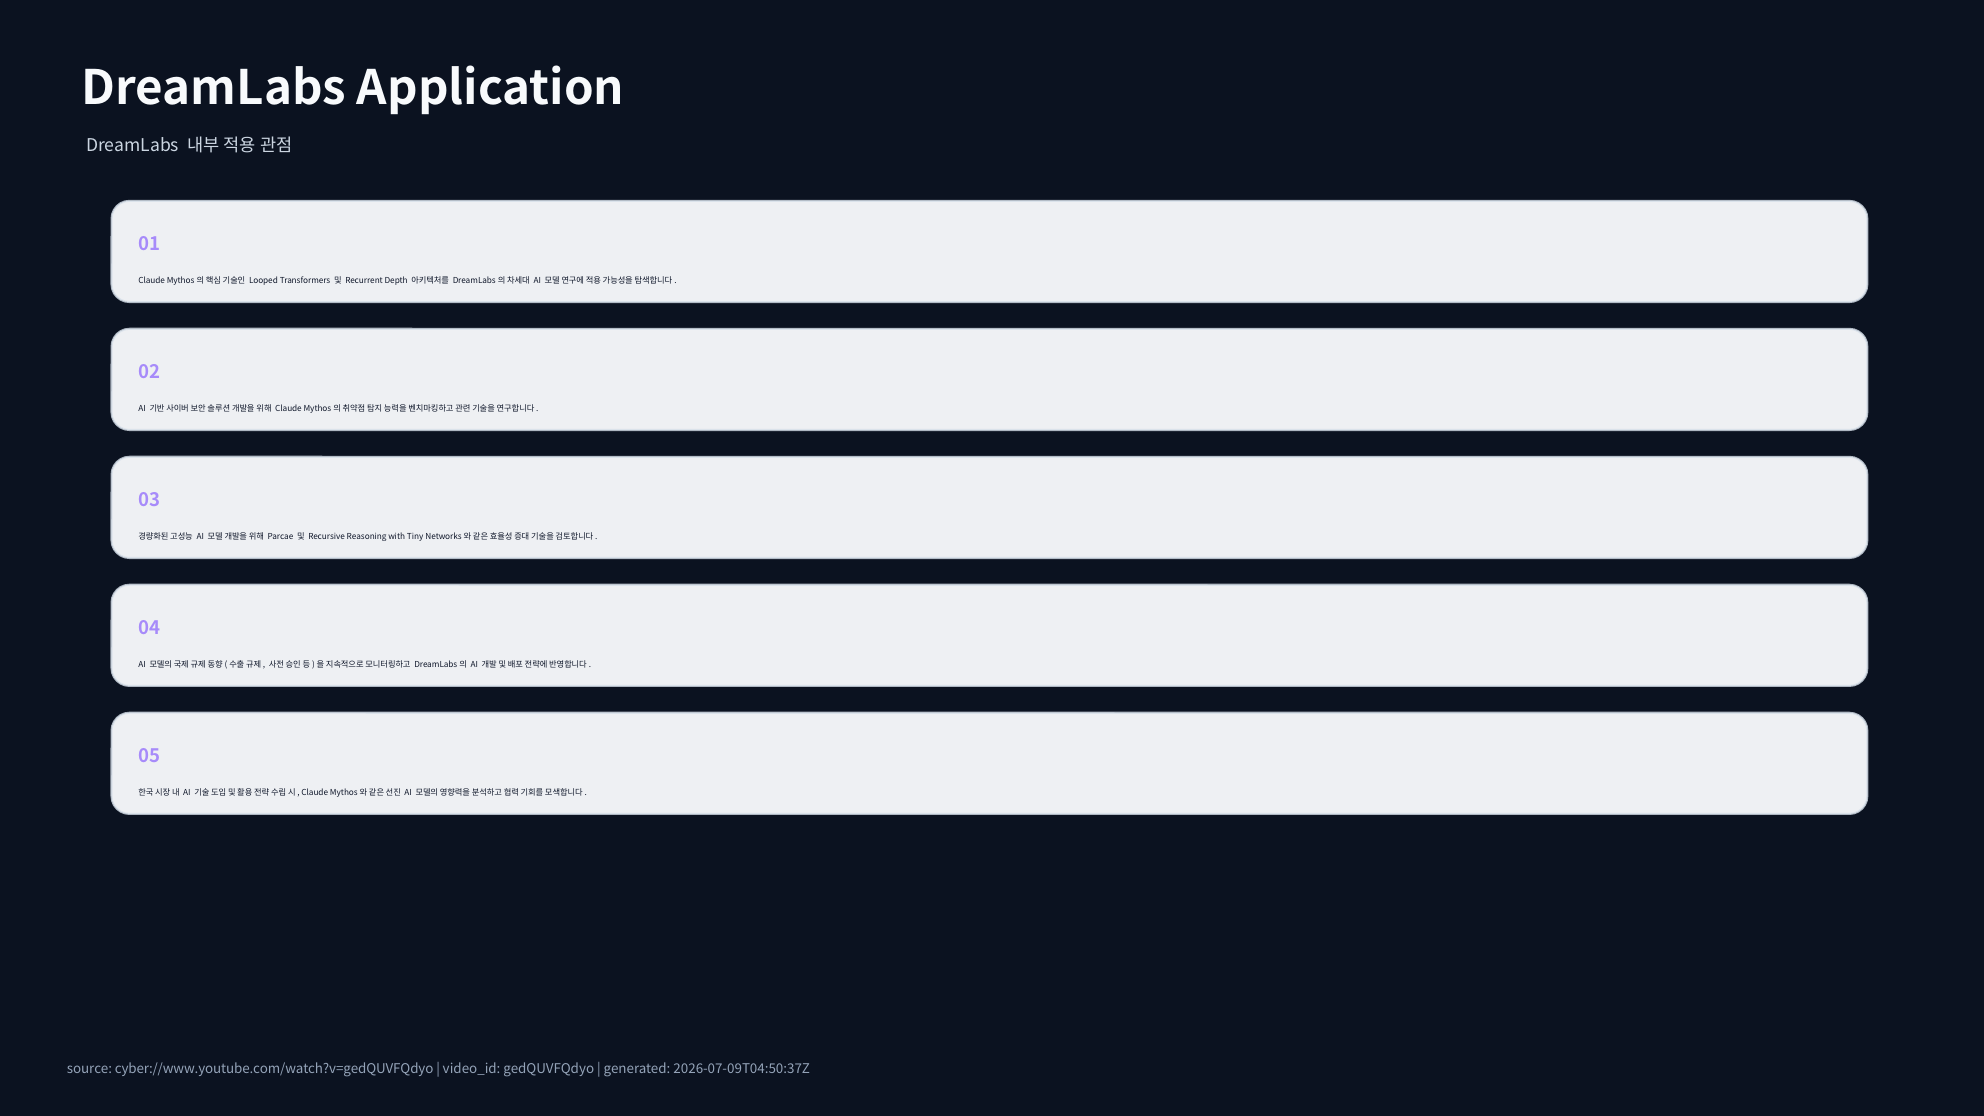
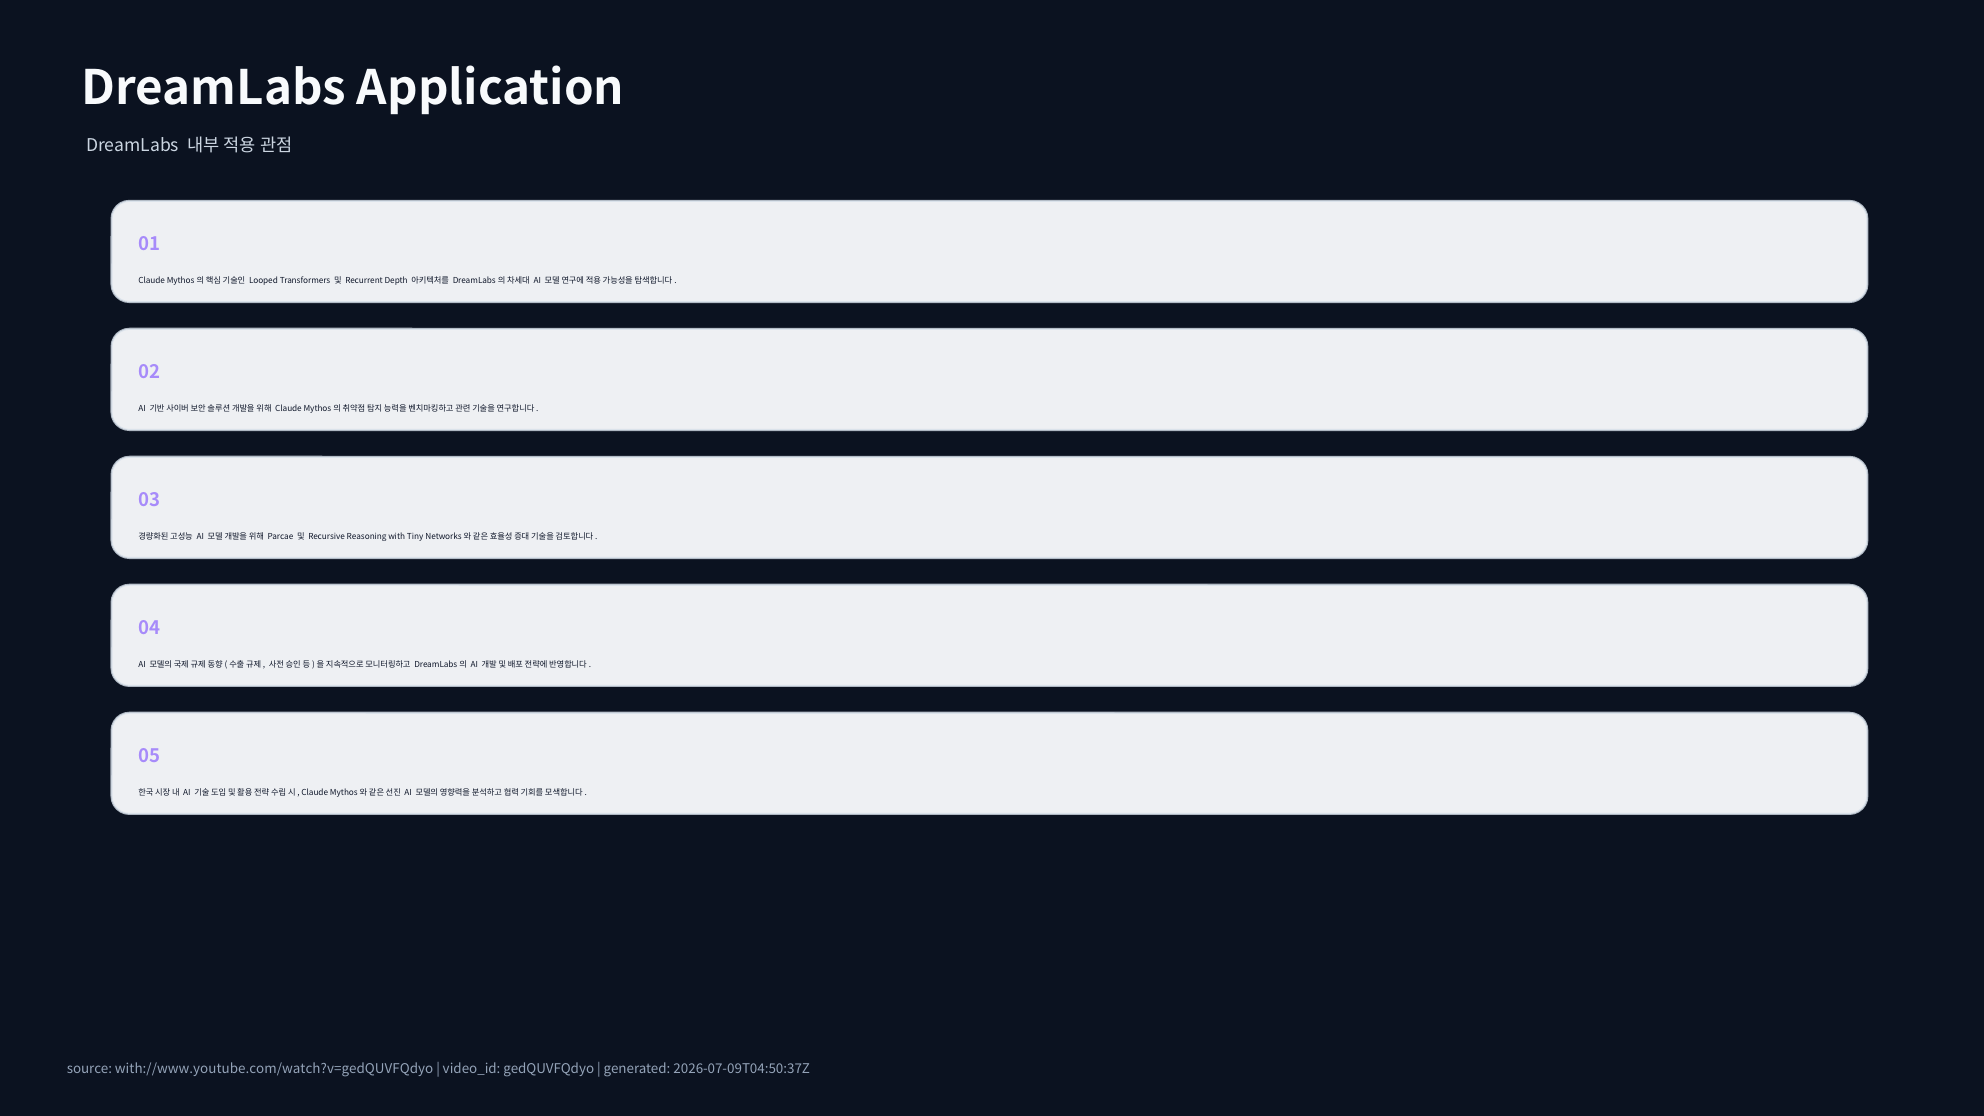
cyber://www.youtube.com/watch?v=gedQUVFQdyo: cyber://www.youtube.com/watch?v=gedQUVFQdyo -> with://www.youtube.com/watch?v=gedQUVFQdyo
